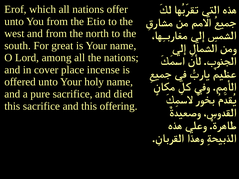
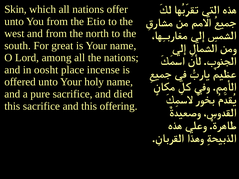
Erof: Erof -> Skin
cover: cover -> oosht
